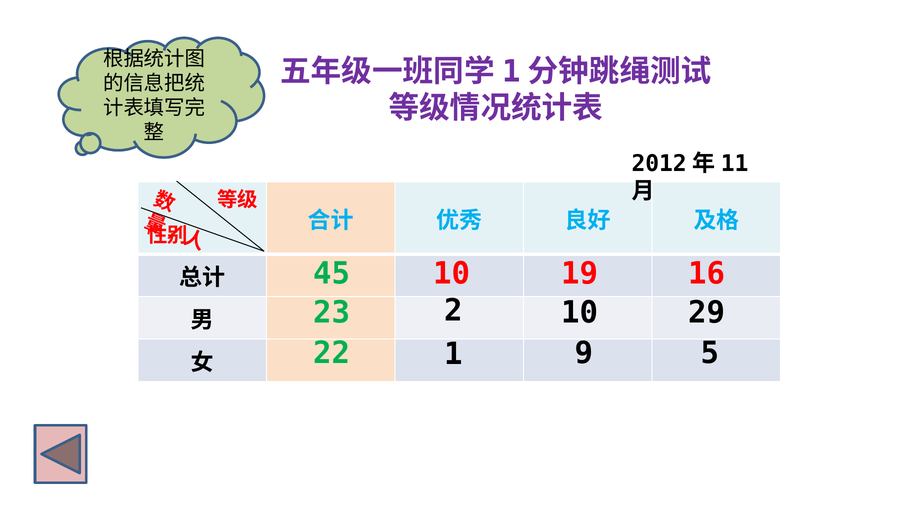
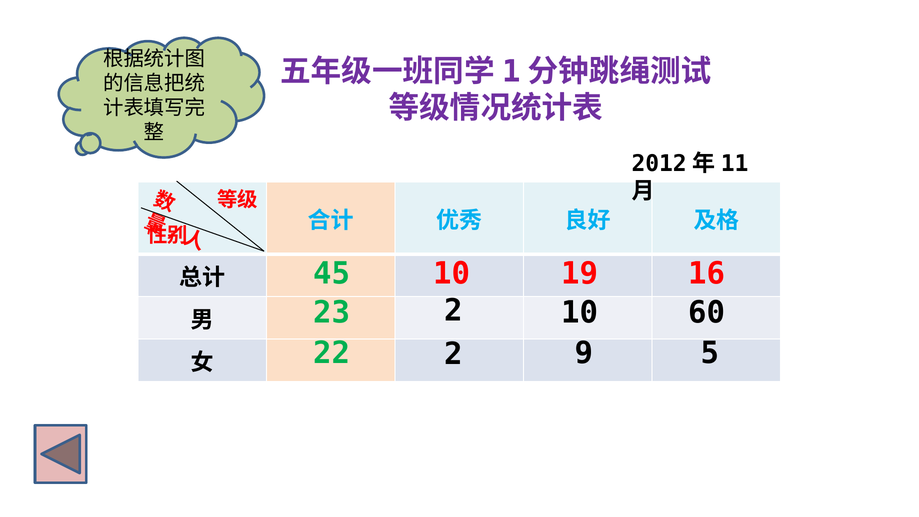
29: 29 -> 60
22 1: 1 -> 2
